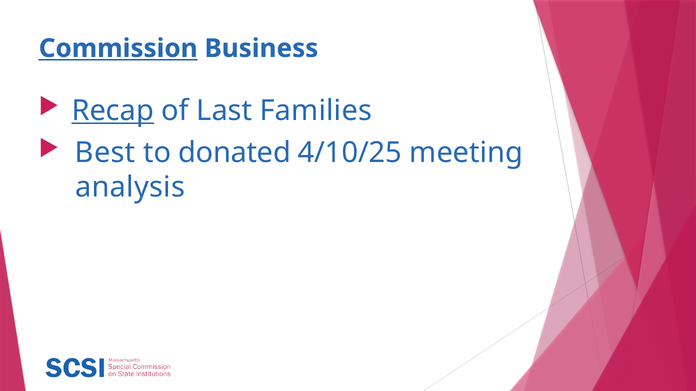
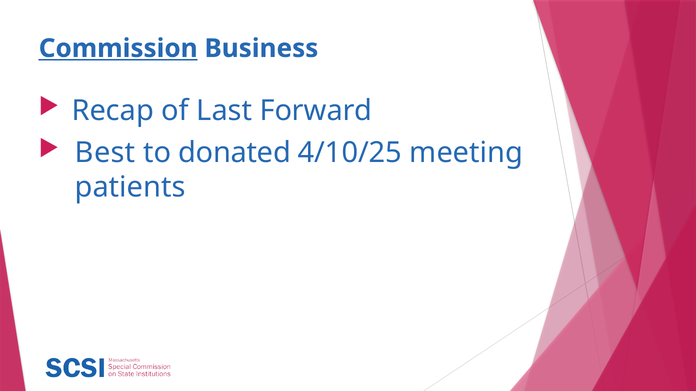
Recap underline: present -> none
Families: Families -> Forward
analysis: analysis -> patients
